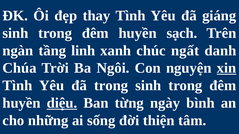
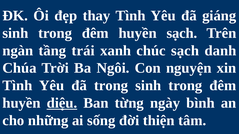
linh: linh -> trái
chúc ngất: ngất -> sạch
xin underline: present -> none
